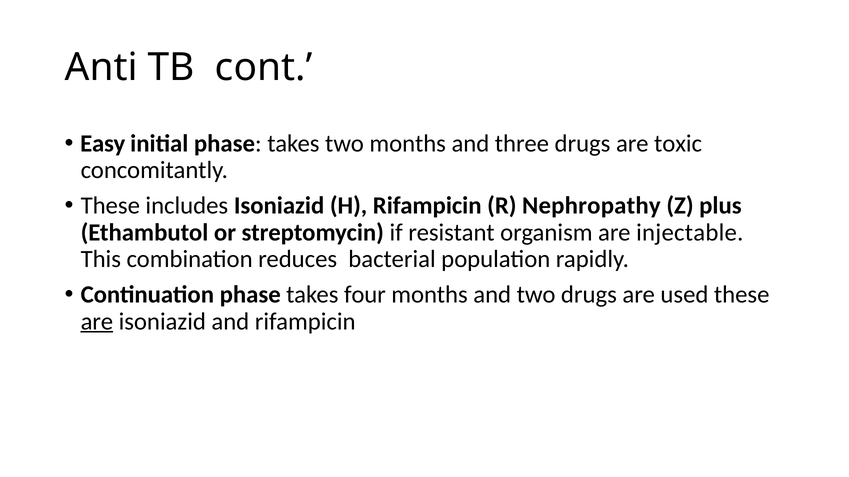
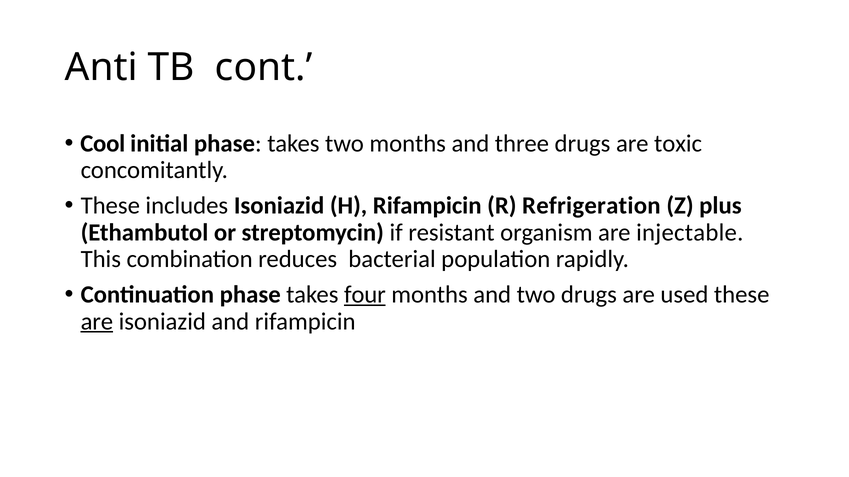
Easy: Easy -> Cool
Nephropathy: Nephropathy -> Refrigeration
four underline: none -> present
